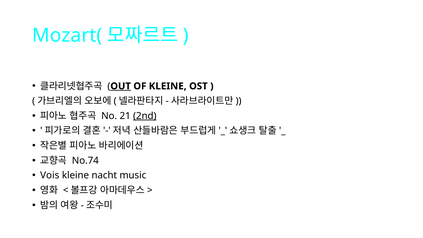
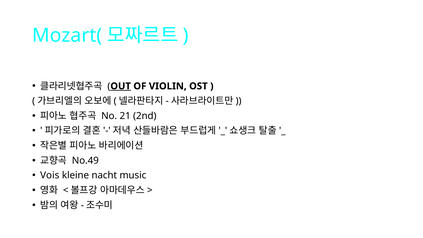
OF KLEINE: KLEINE -> VIOLIN
2nd underline: present -> none
No.74: No.74 -> No.49
